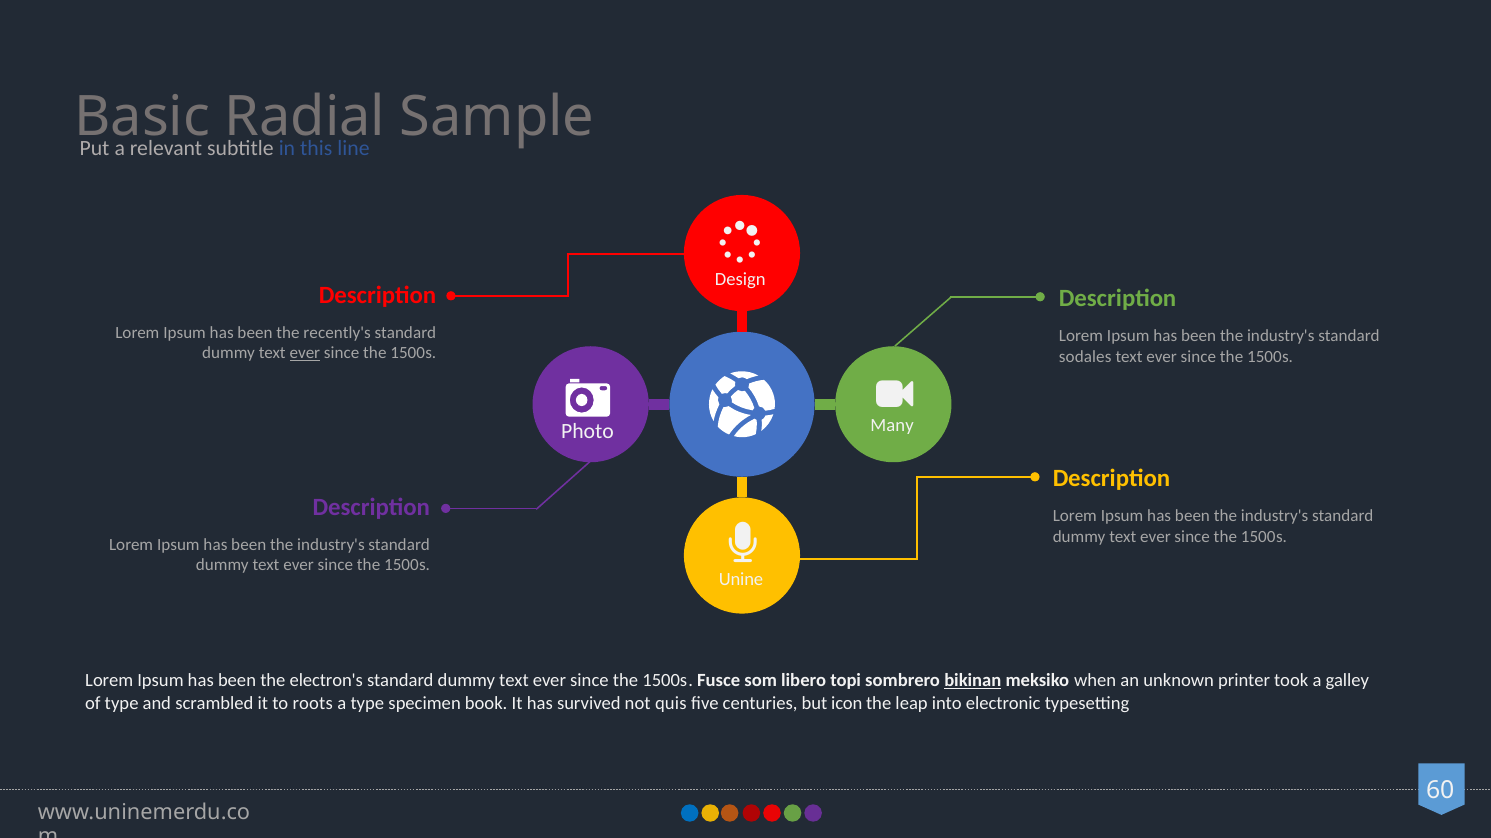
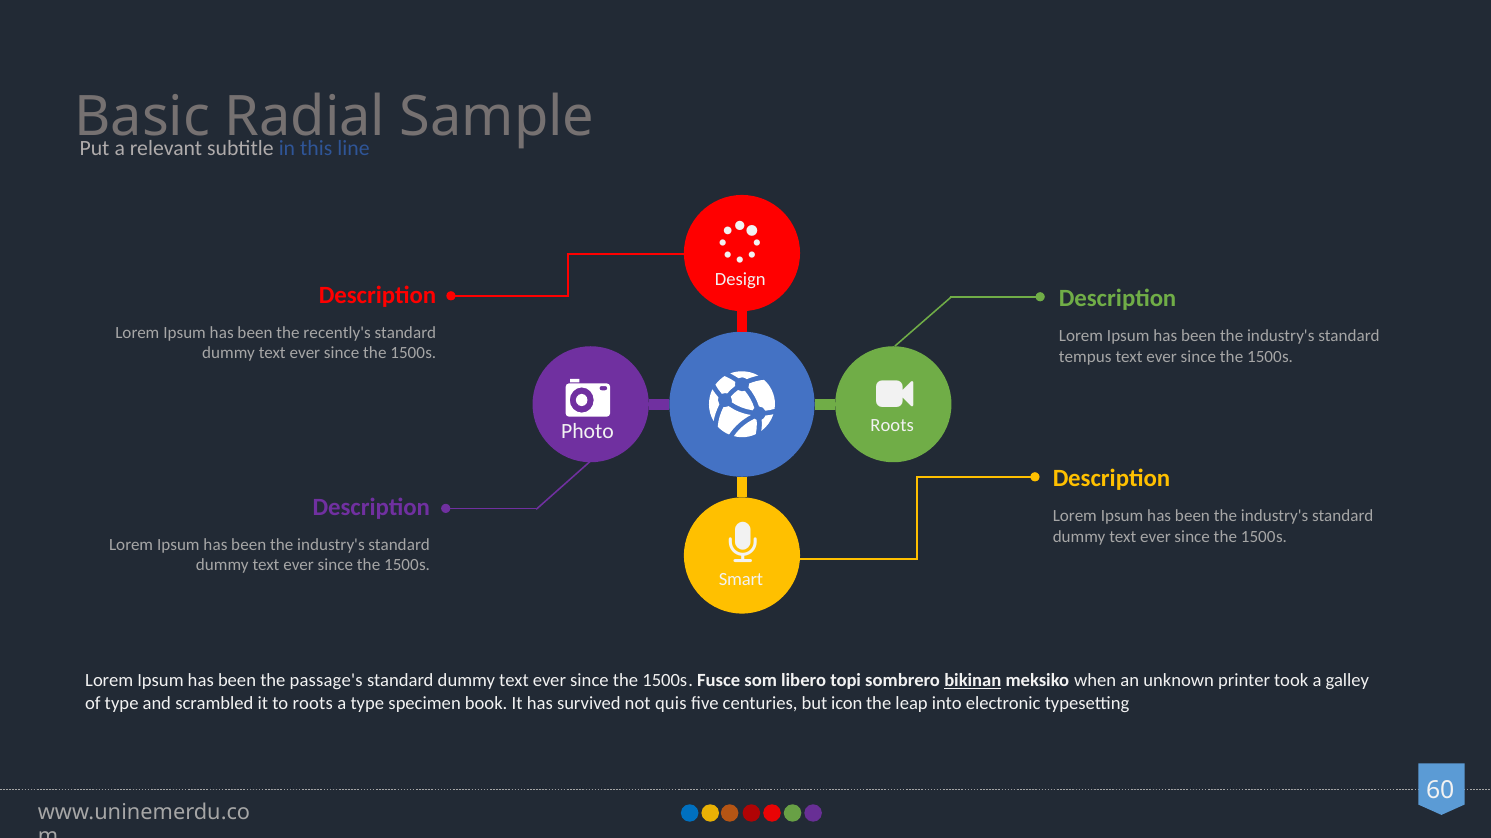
ever at (305, 354) underline: present -> none
sodales: sodales -> tempus
Many at (892, 426): Many -> Roots
Unine: Unine -> Smart
electron's: electron's -> passage's
